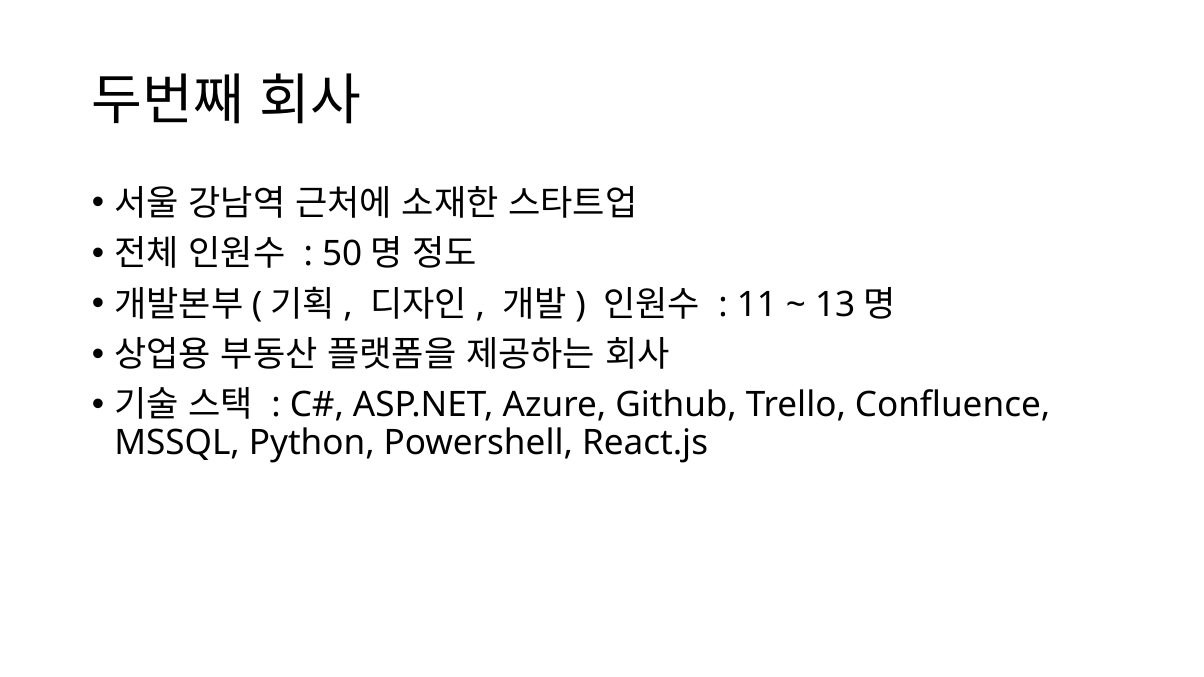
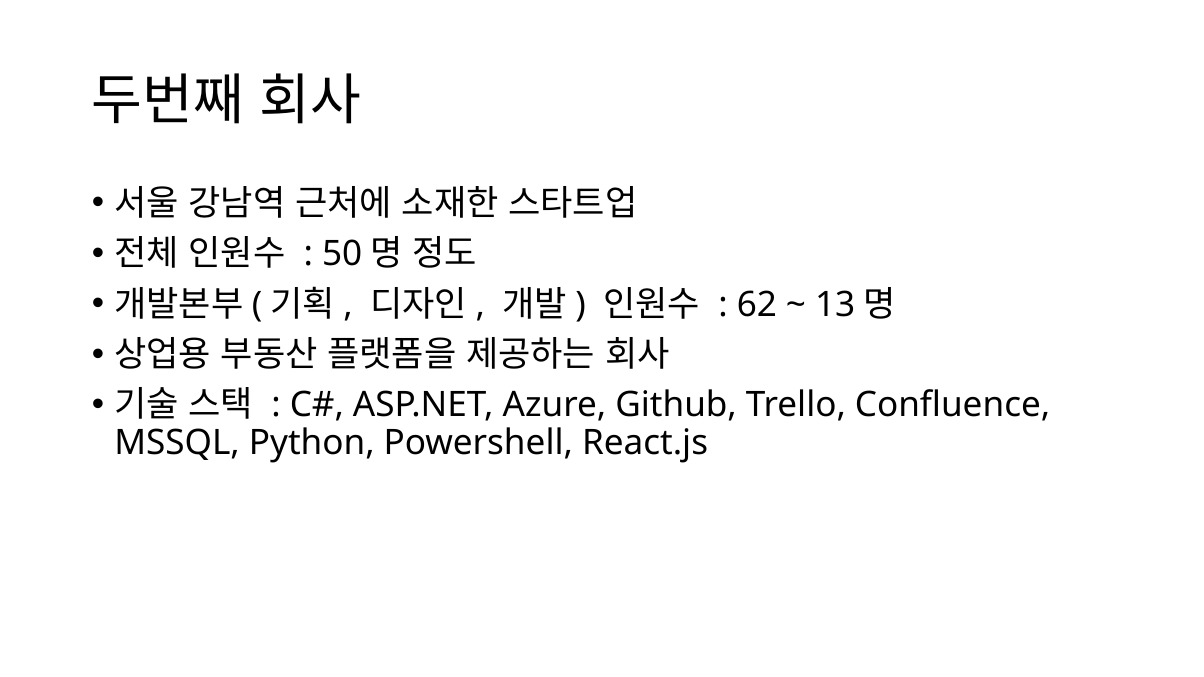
11: 11 -> 62
